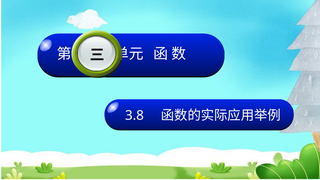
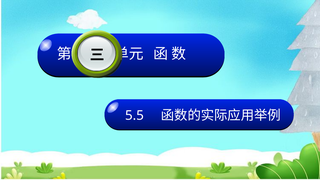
3.8: 3.8 -> 5.5
